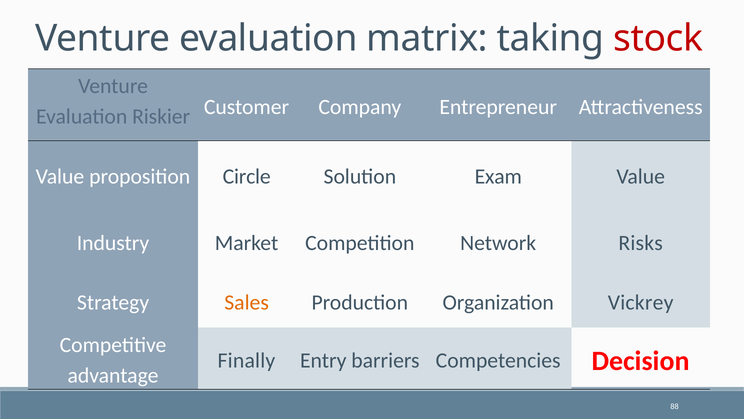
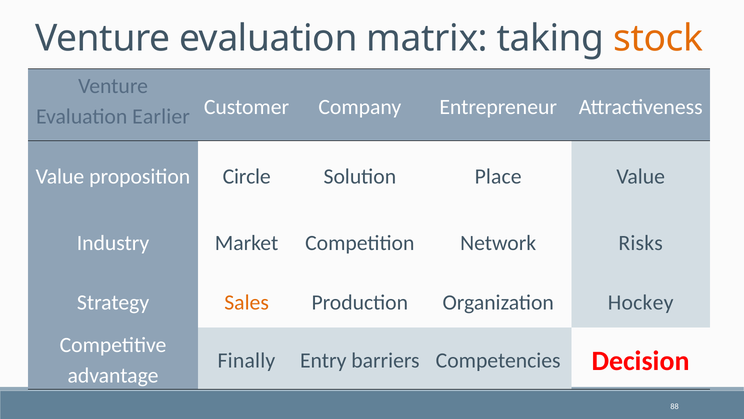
stock colour: red -> orange
Riskier: Riskier -> Earlier
Exam: Exam -> Place
Vickrey: Vickrey -> Hockey
